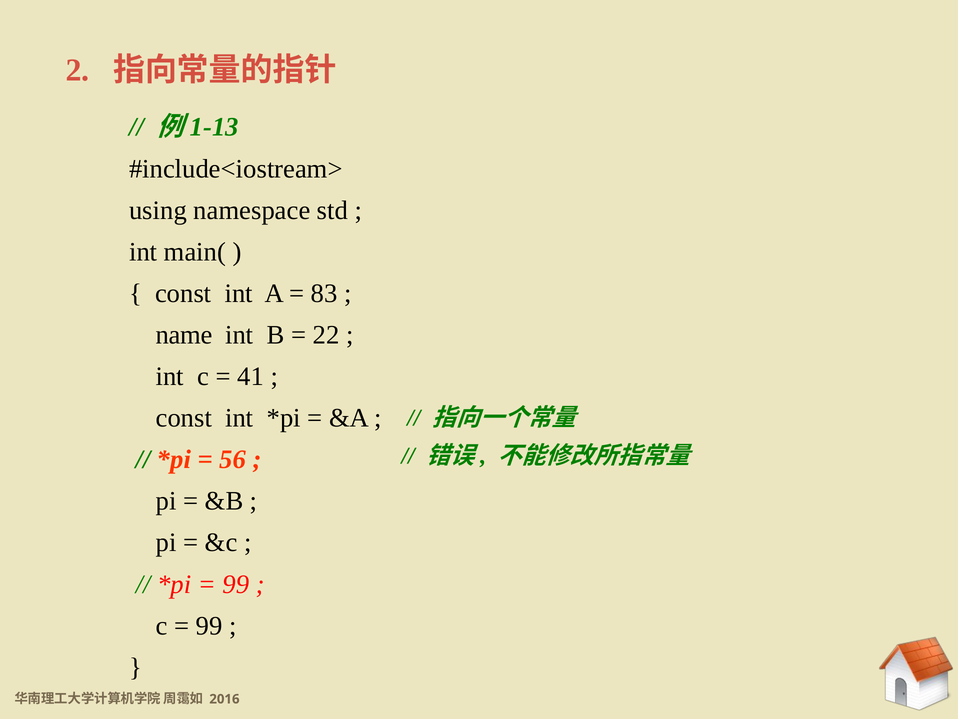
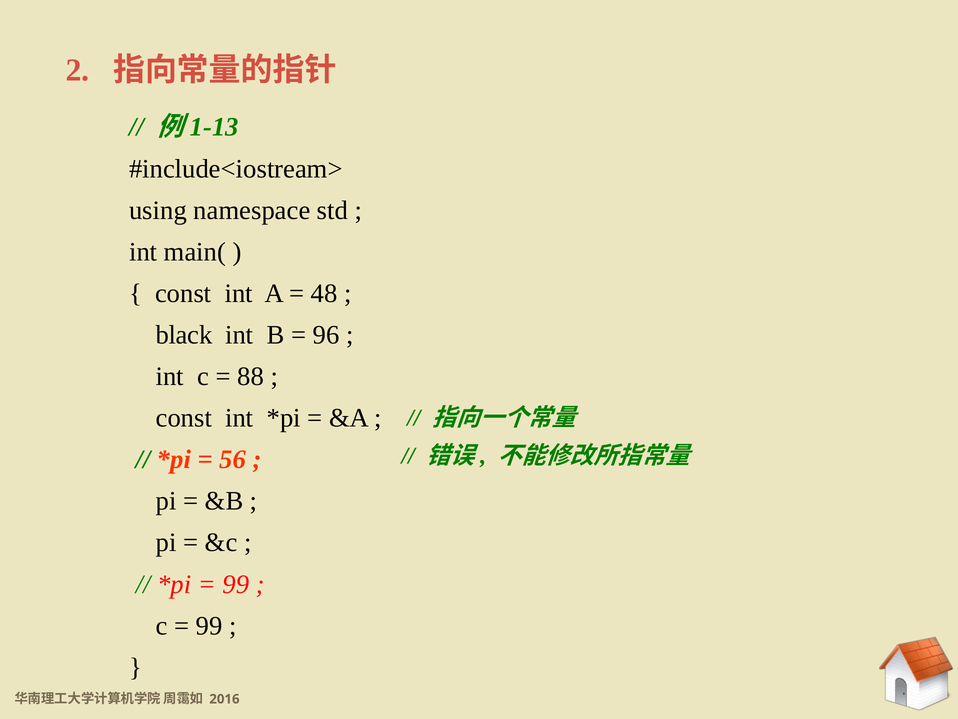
83: 83 -> 48
name: name -> black
22: 22 -> 96
41: 41 -> 88
